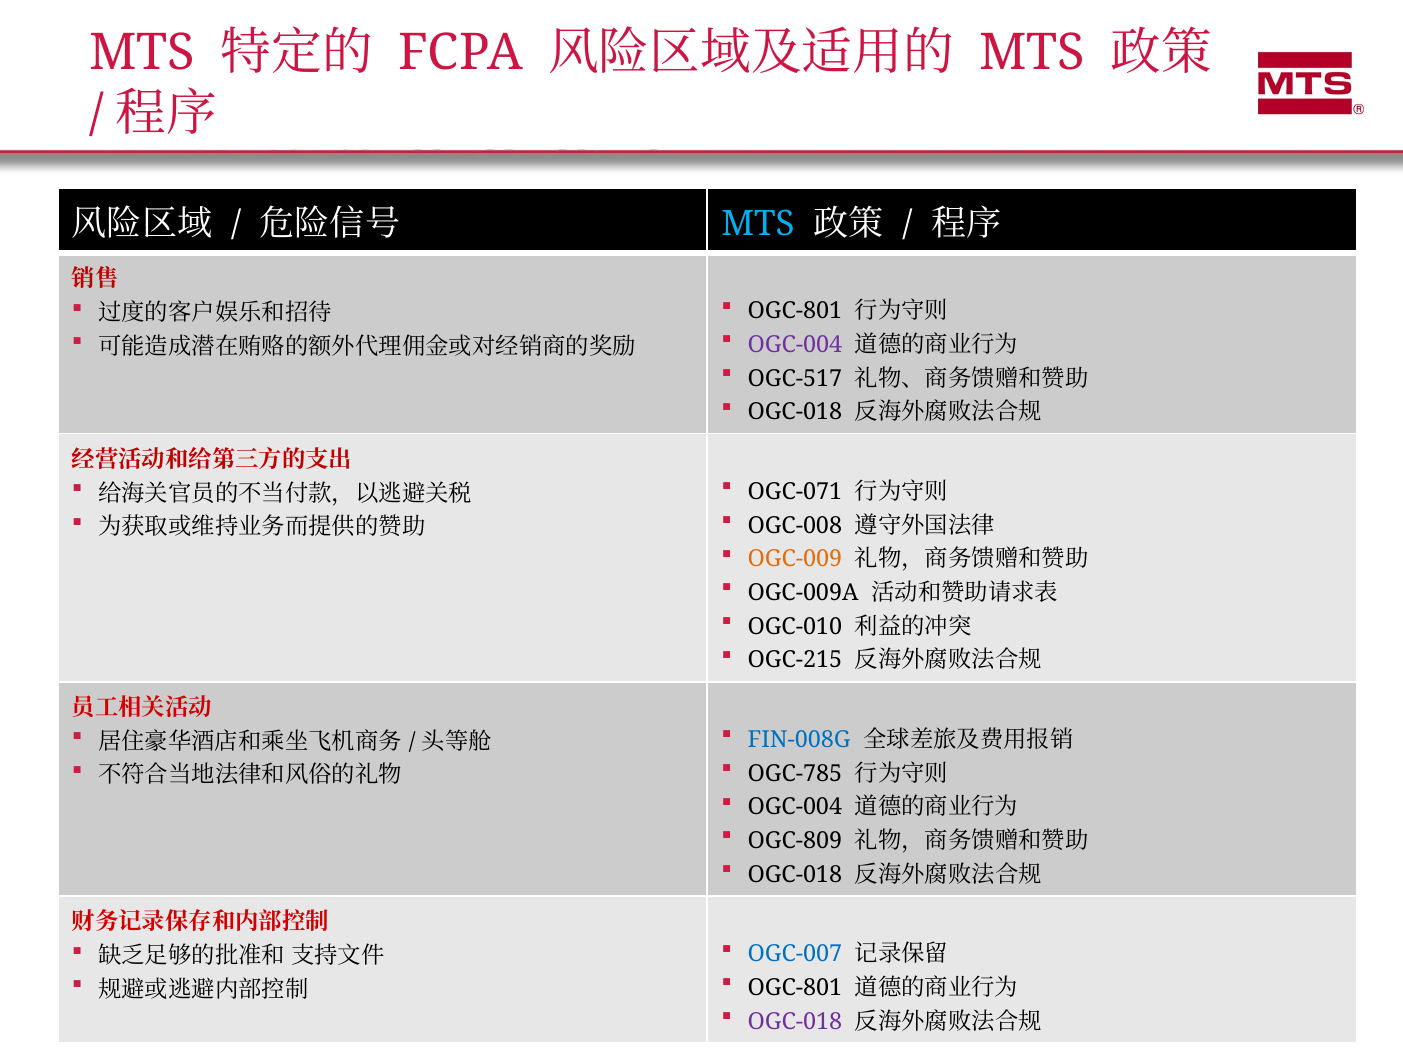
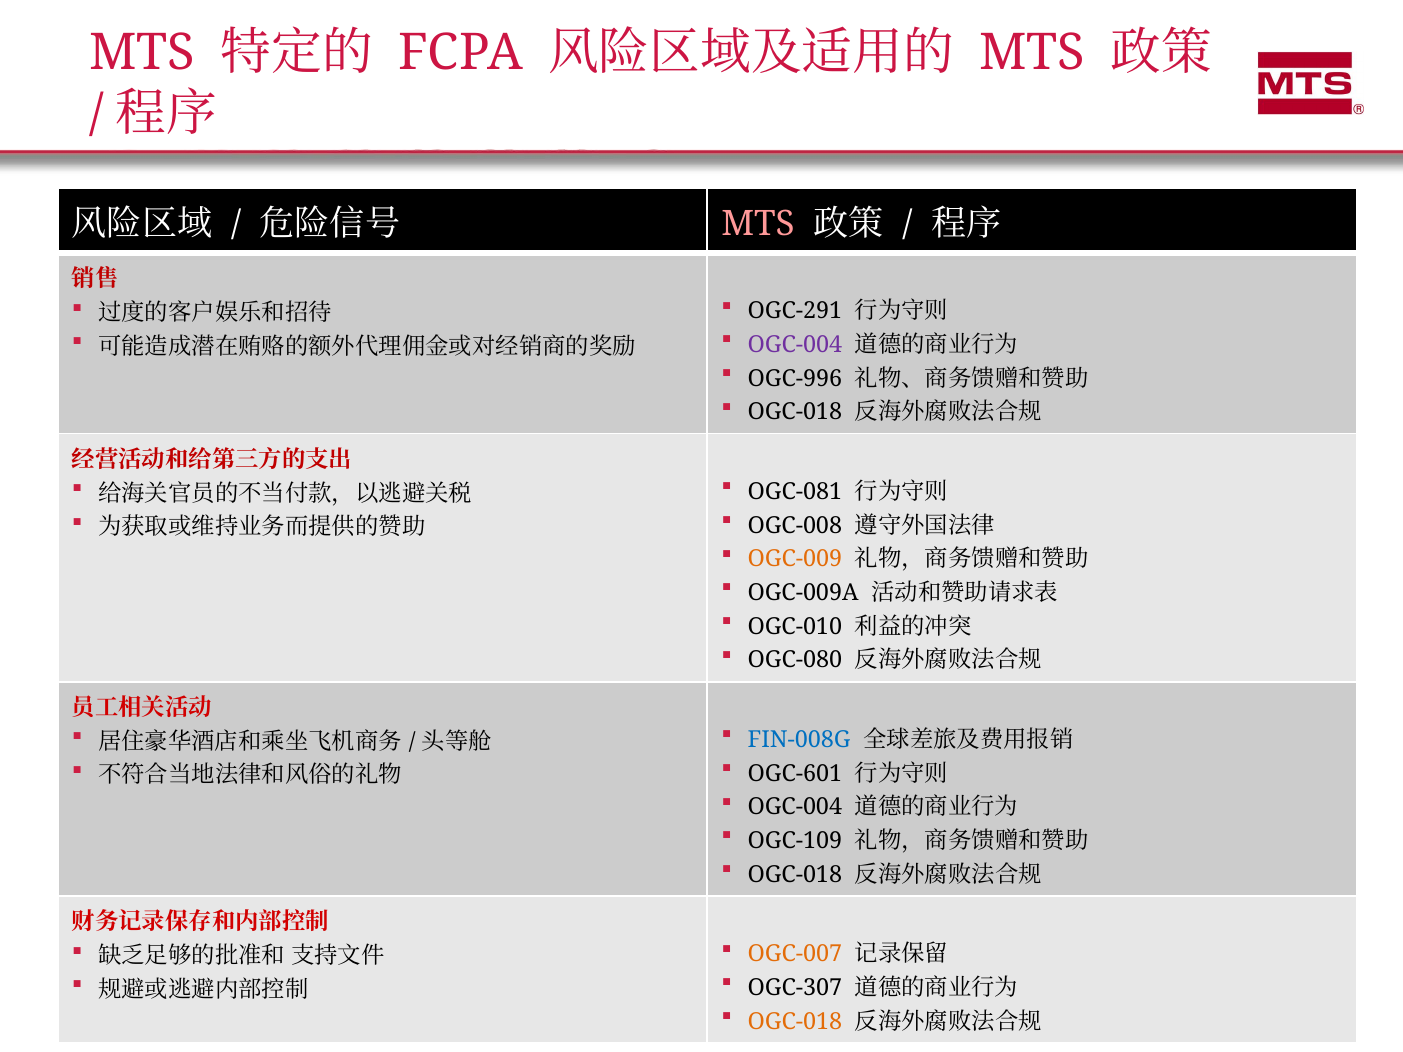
MTS at (758, 224) colour: light blue -> pink
OGC-801 at (795, 311): OGC-801 -> OGC-291
OGC-517: OGC-517 -> OGC-996
OGC-071: OGC-071 -> OGC-081
OGC-215: OGC-215 -> OGC-080
OGC-785: OGC-785 -> OGC-601
OGC-809: OGC-809 -> OGC-109
OGC-007 colour: blue -> orange
OGC-801 at (795, 988): OGC-801 -> OGC-307
OGC-018 at (795, 1022) colour: purple -> orange
